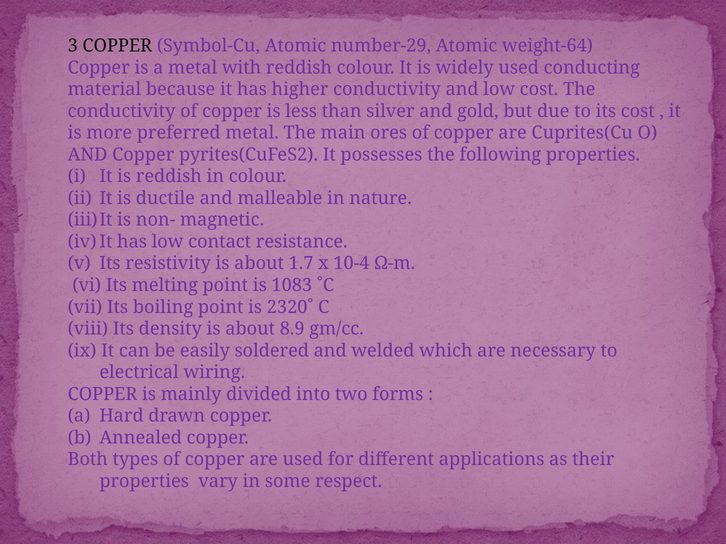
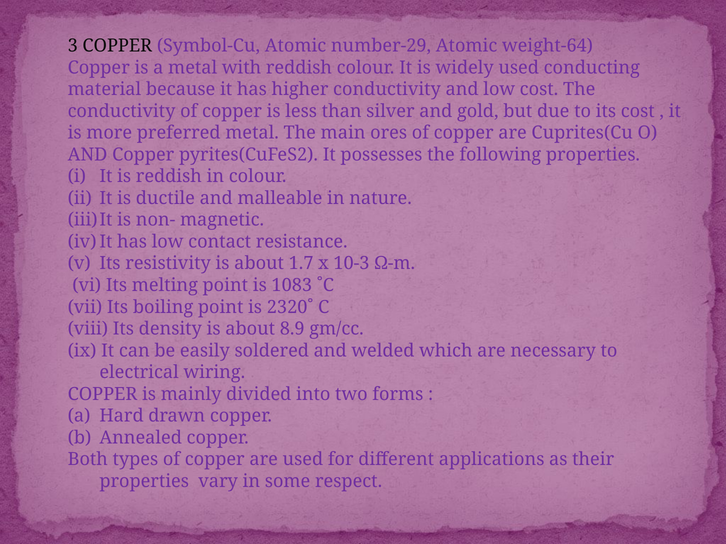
10-4: 10-4 -> 10-3
